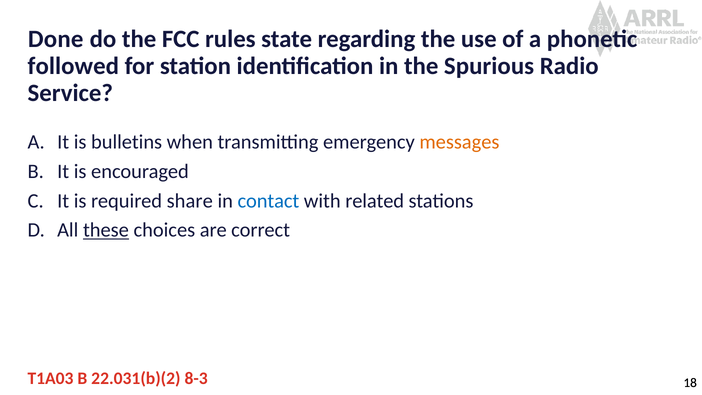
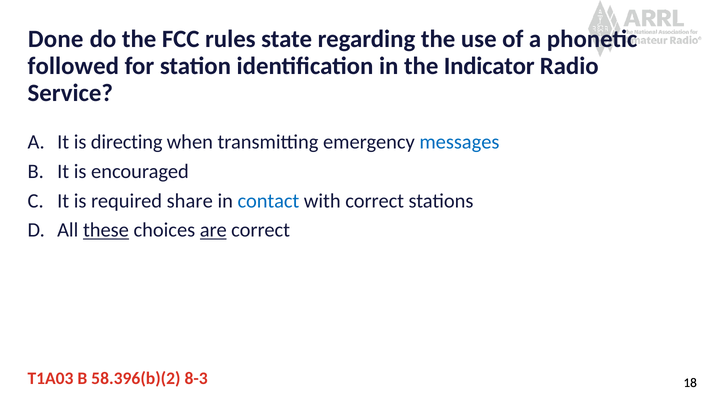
Spurious: Spurious -> Indicator
bulletins: bulletins -> directing
messages colour: orange -> blue
with related: related -> correct
are underline: none -> present
22.031(b)(2: 22.031(b)(2 -> 58.396(b)(2
